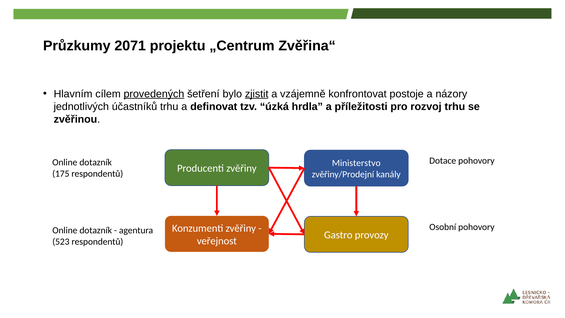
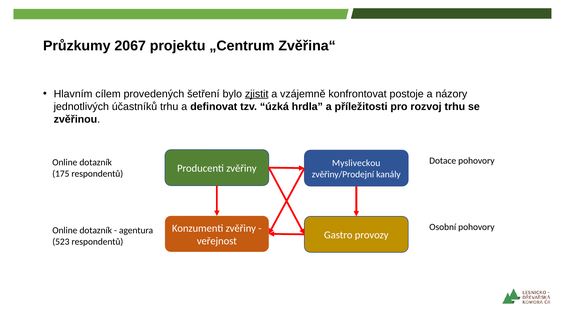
2071: 2071 -> 2067
provedených underline: present -> none
Ministerstvo: Ministerstvo -> Mysliveckou
